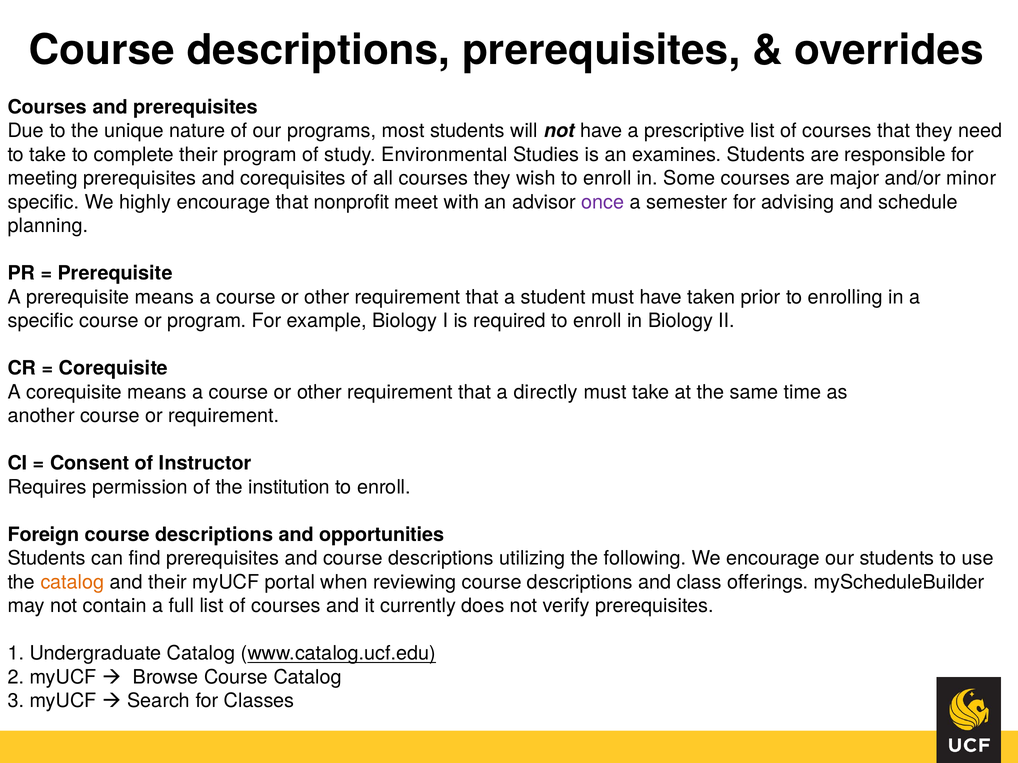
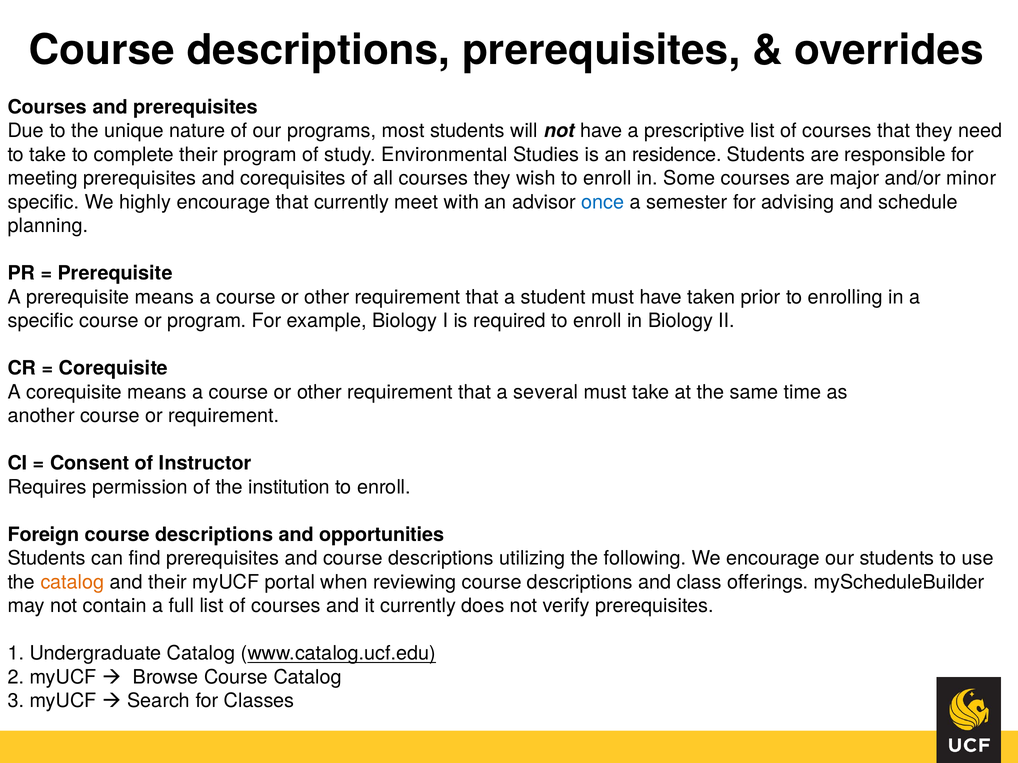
examines: examines -> residence
that nonprofit: nonprofit -> currently
once colour: purple -> blue
directly: directly -> several
